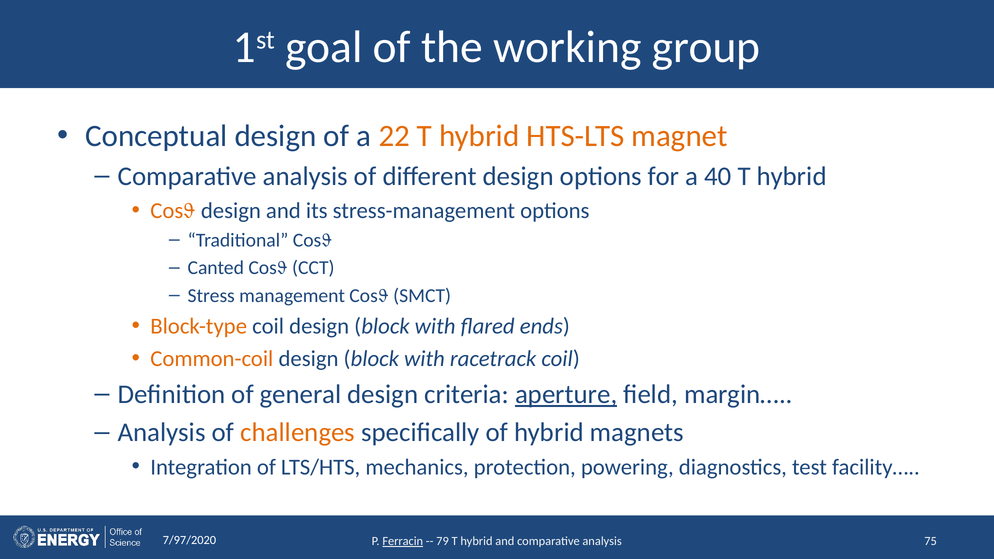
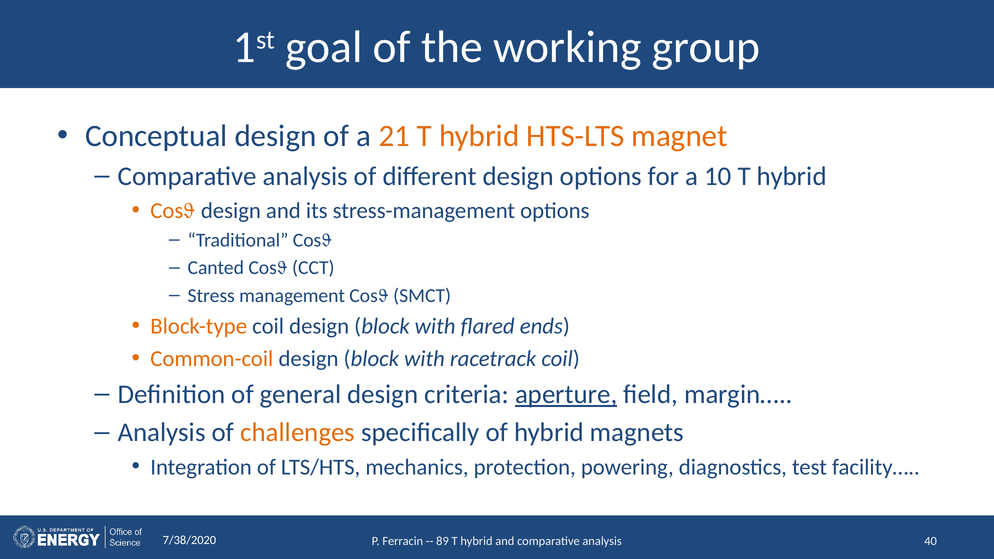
22: 22 -> 21
40: 40 -> 10
7/97/2020: 7/97/2020 -> 7/38/2020
Ferracin underline: present -> none
79: 79 -> 89
75: 75 -> 40
